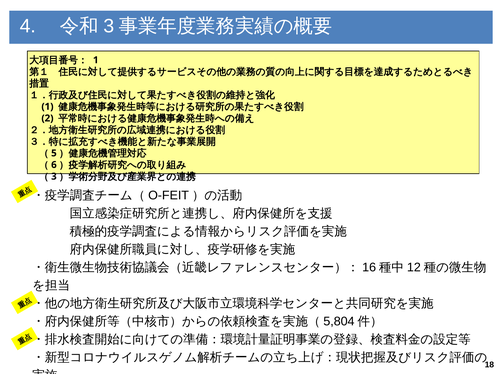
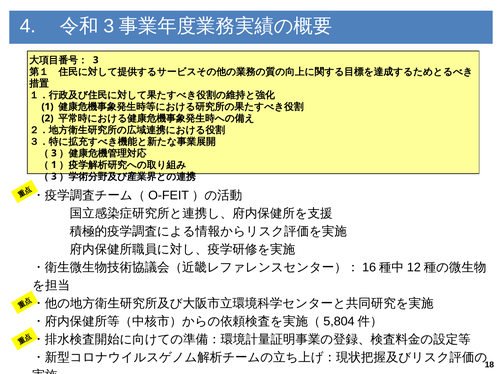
1 at (96, 60): 1 -> 3
5 at (54, 153): 5 -> 3
6 at (54, 165): 6 -> 1
